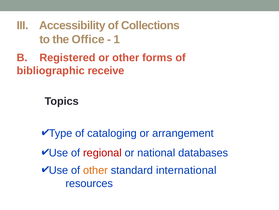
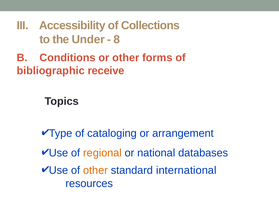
Office: Office -> Under
1: 1 -> 8
Registered: Registered -> Conditions
regional colour: red -> orange
